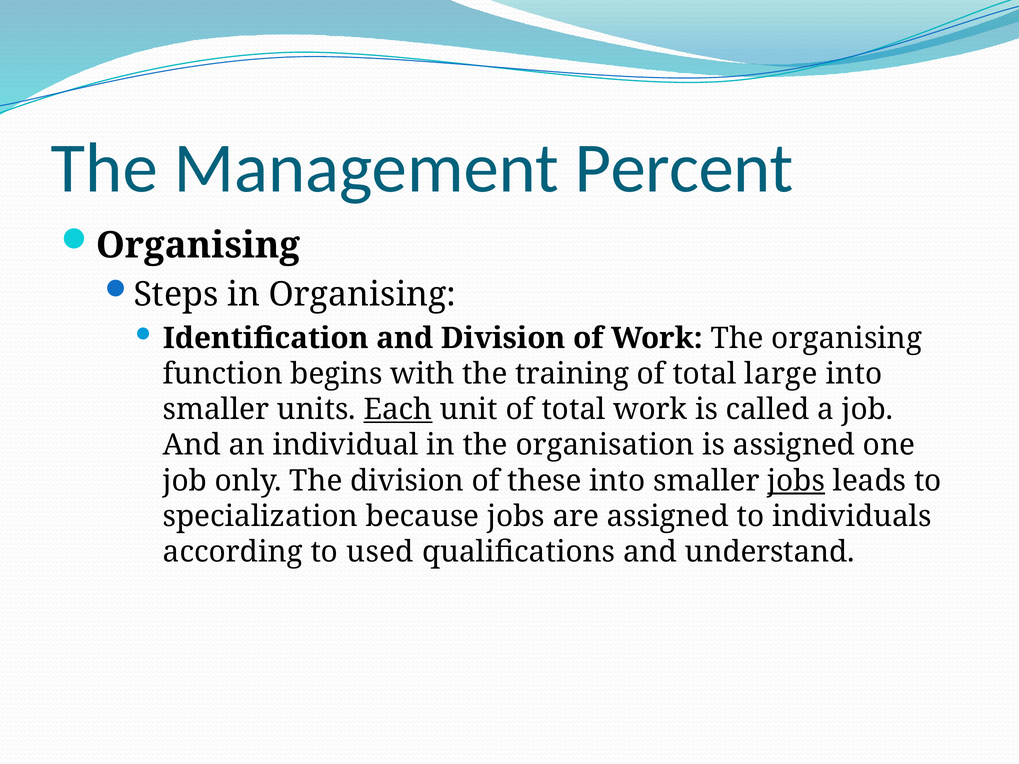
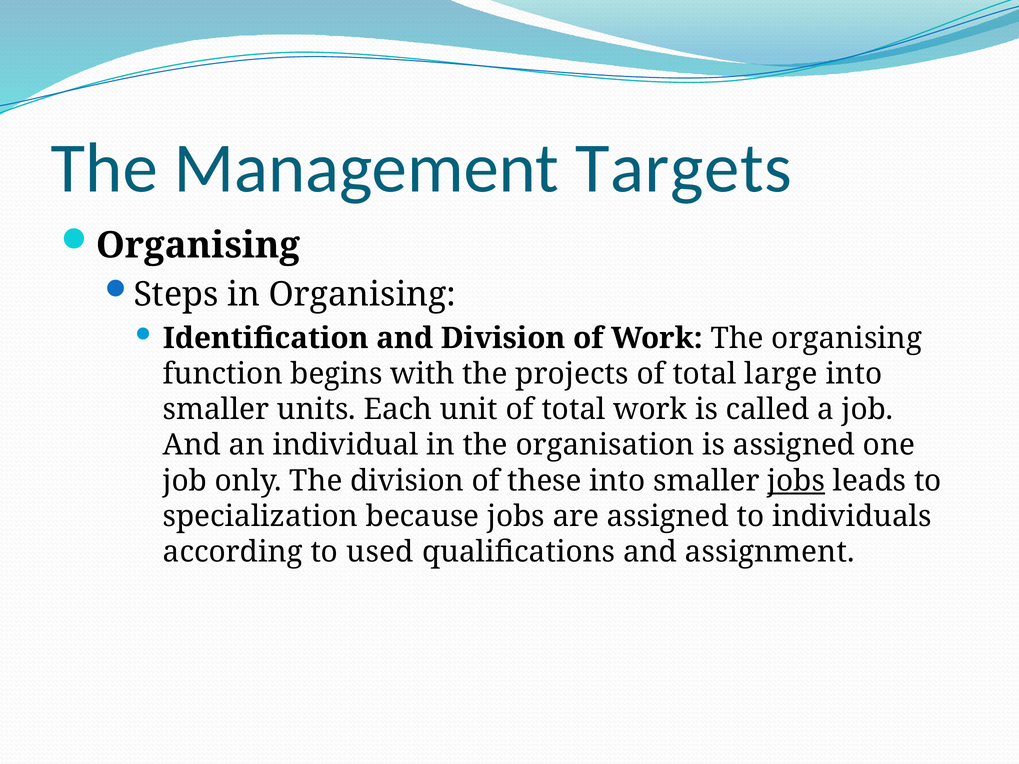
Percent: Percent -> Targets
training: training -> projects
Each underline: present -> none
understand: understand -> assignment
